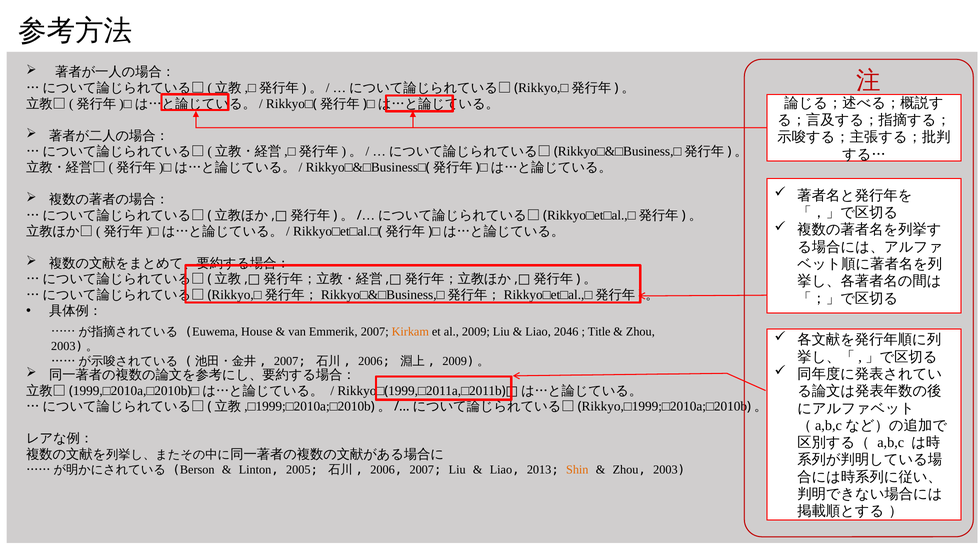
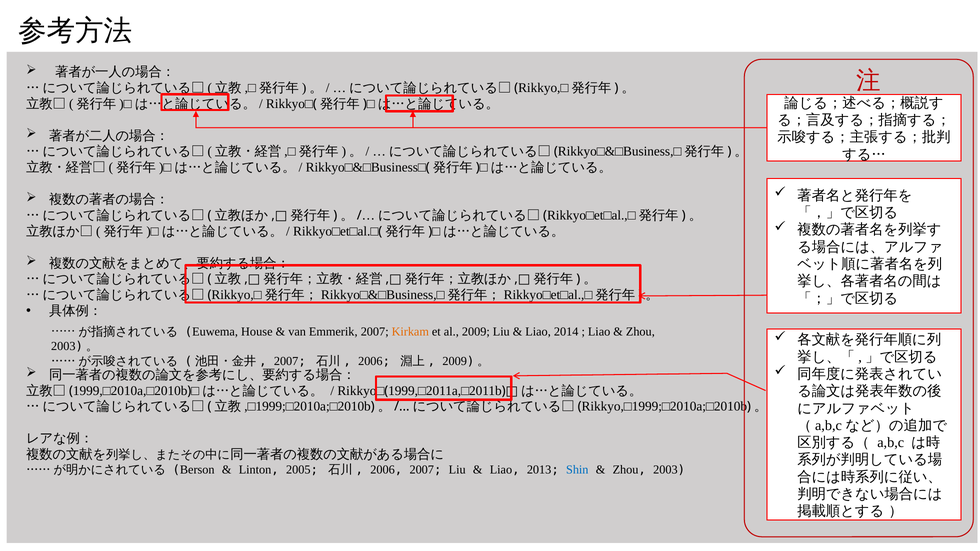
2046: 2046 -> 2014
Title at (599, 332): Title -> Liao
Shin colour: orange -> blue
